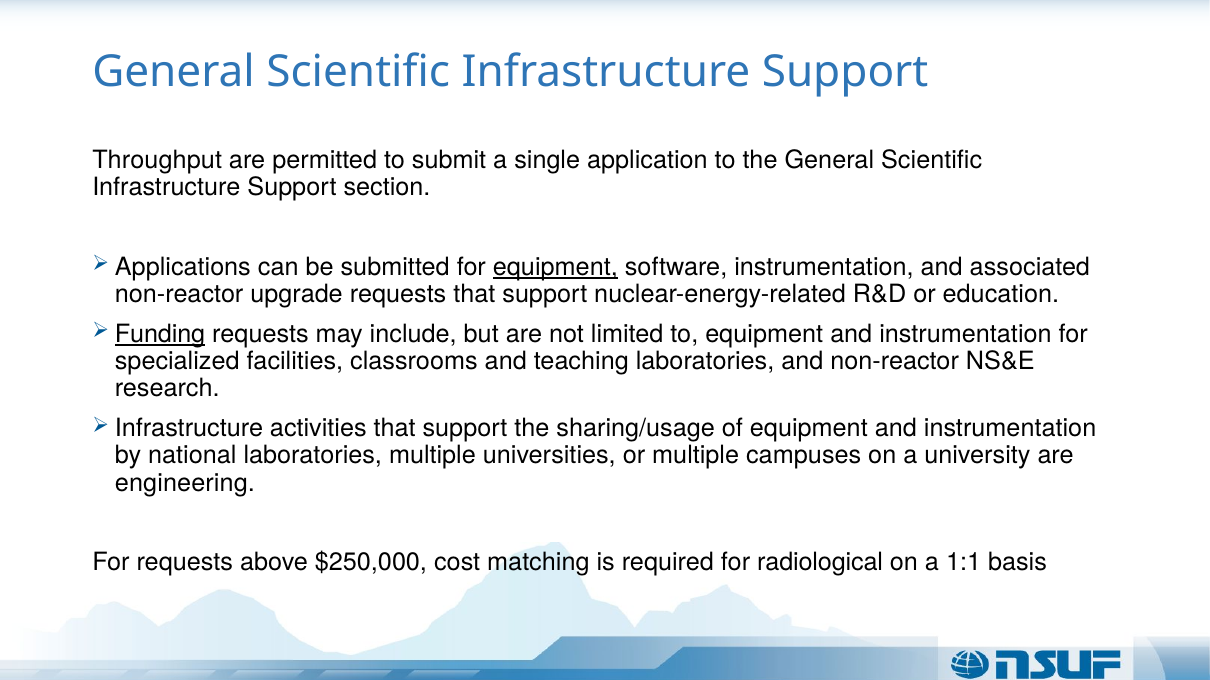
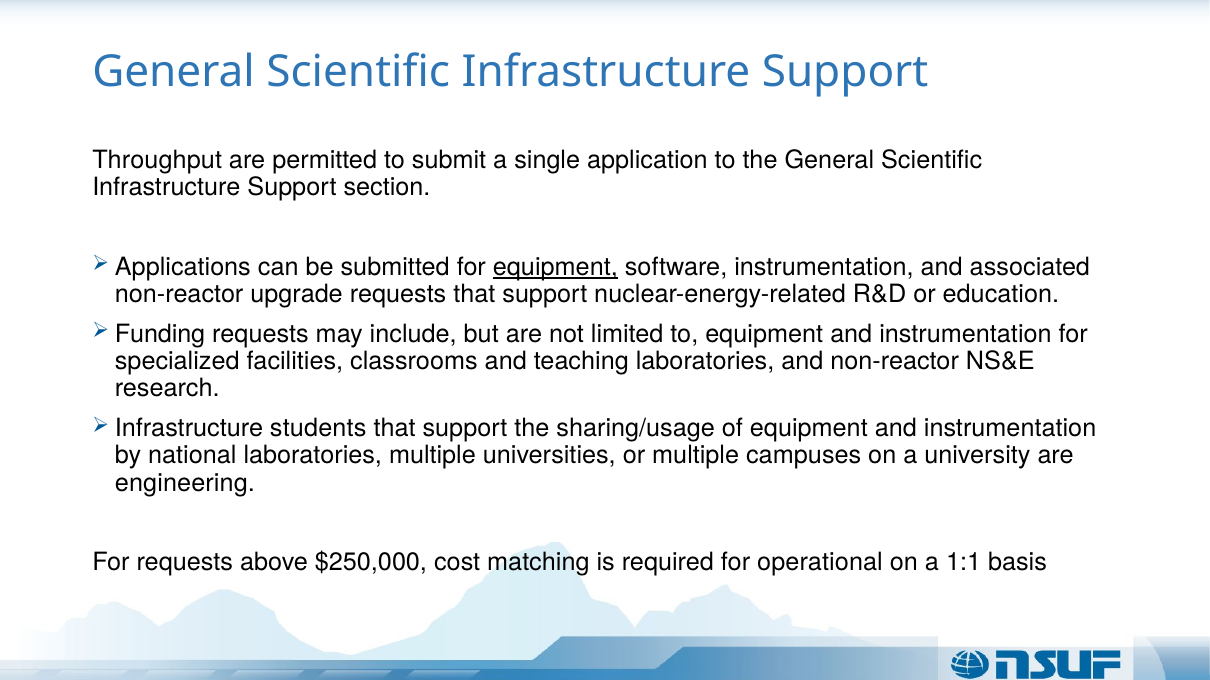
Funding underline: present -> none
activities: activities -> students
radiological: radiological -> operational
